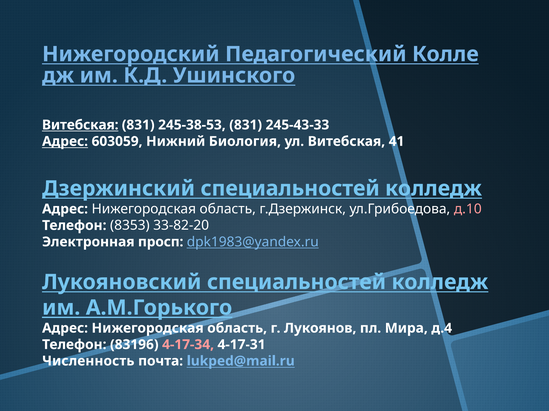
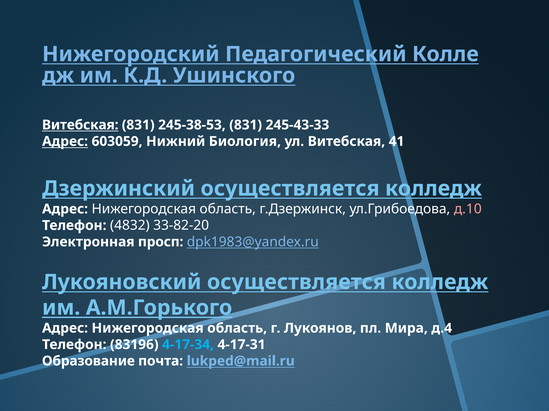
Дзержинский специальностей: специальностей -> осуществляется
8353: 8353 -> 4832
Лукояновский специальностей: специальностей -> осуществляется
4-17-34 colour: pink -> light blue
Численность: Численность -> Образование
